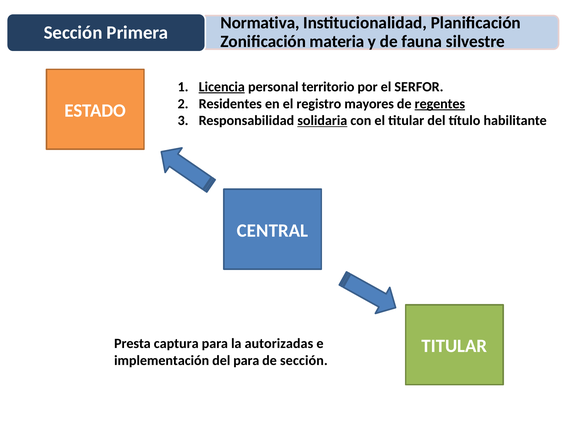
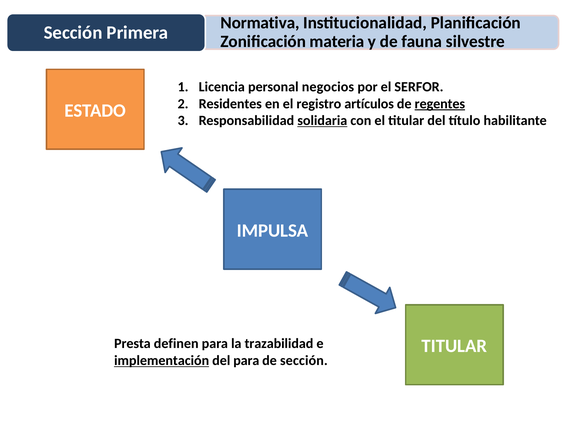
Licencia underline: present -> none
territorio: territorio -> negocios
mayores: mayores -> artículos
CENTRAL: CENTRAL -> IMPULSA
captura: captura -> definen
autorizadas: autorizadas -> trazabilidad
implementación underline: none -> present
